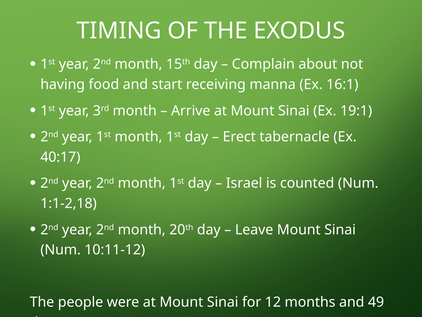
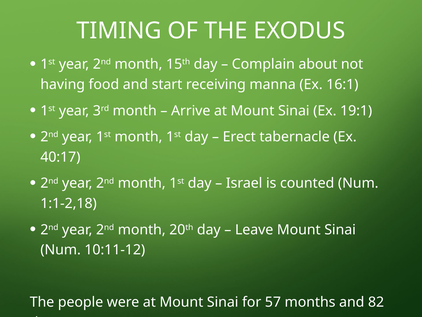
12: 12 -> 57
49: 49 -> 82
